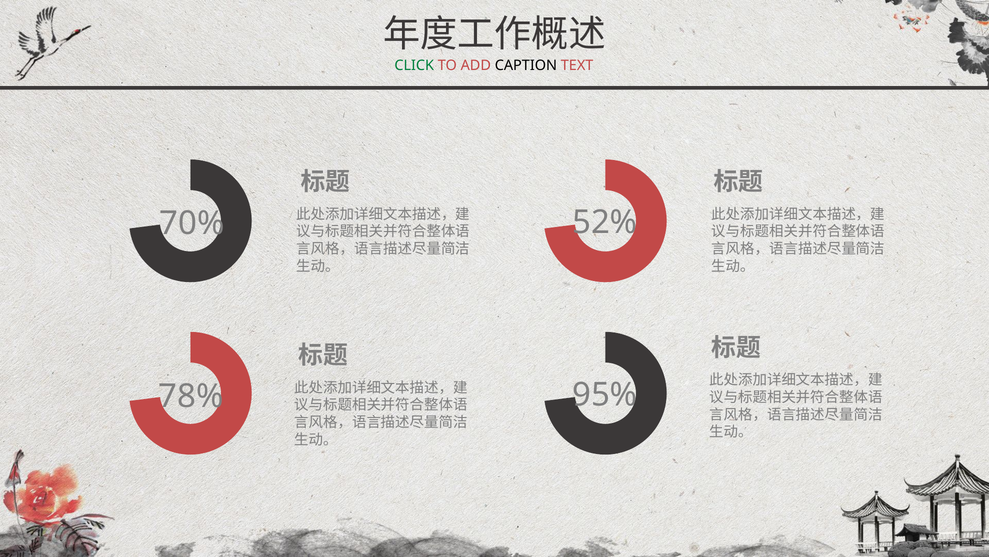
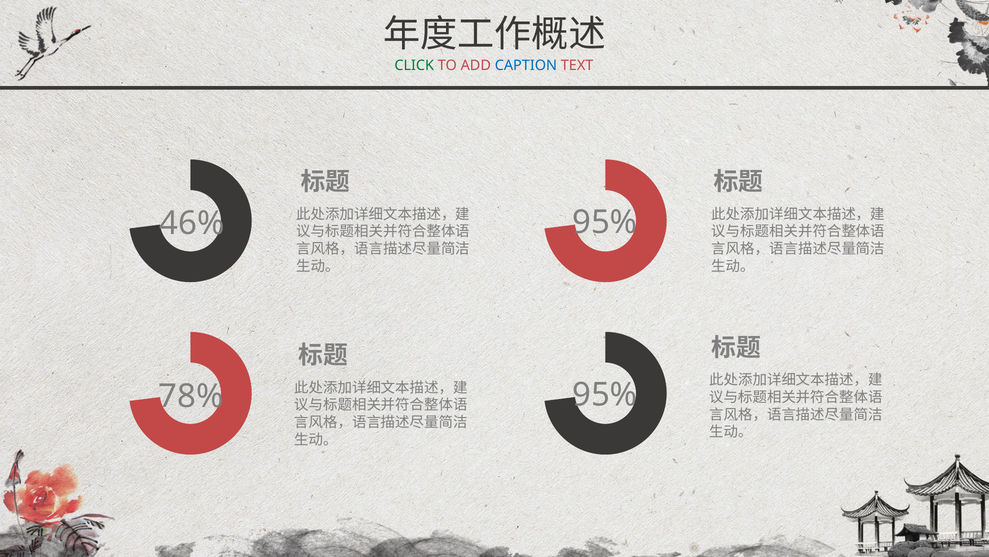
CAPTION colour: black -> blue
52% at (605, 222): 52% -> 95%
70%: 70% -> 46%
